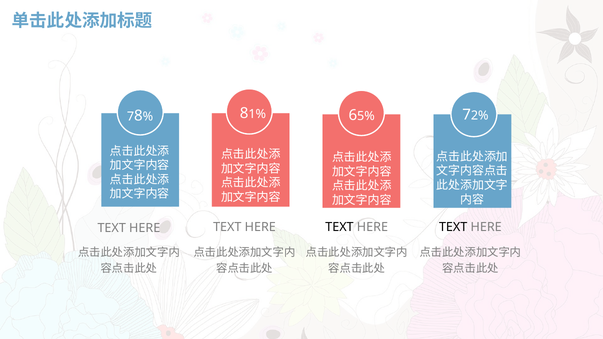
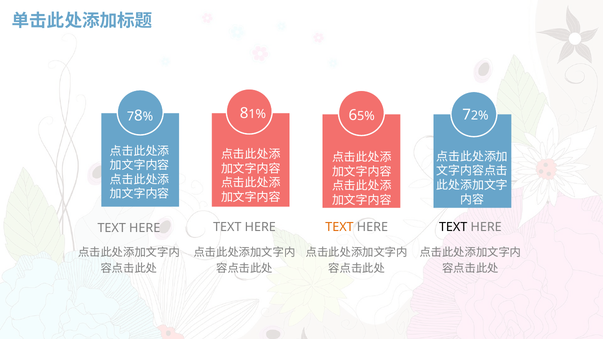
TEXT at (339, 227) colour: black -> orange
